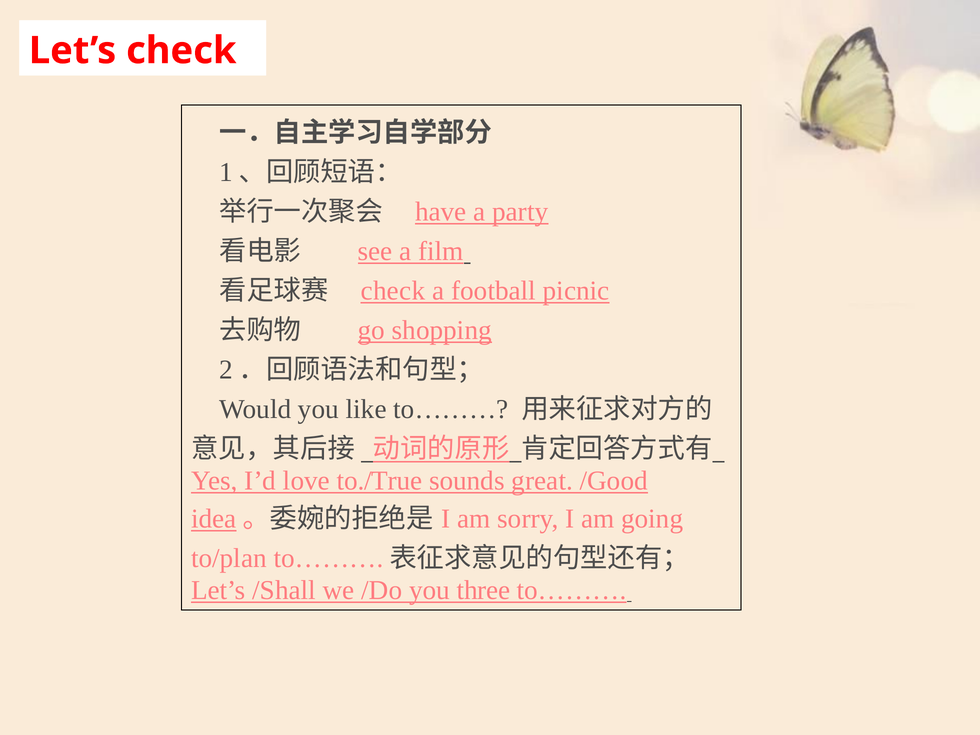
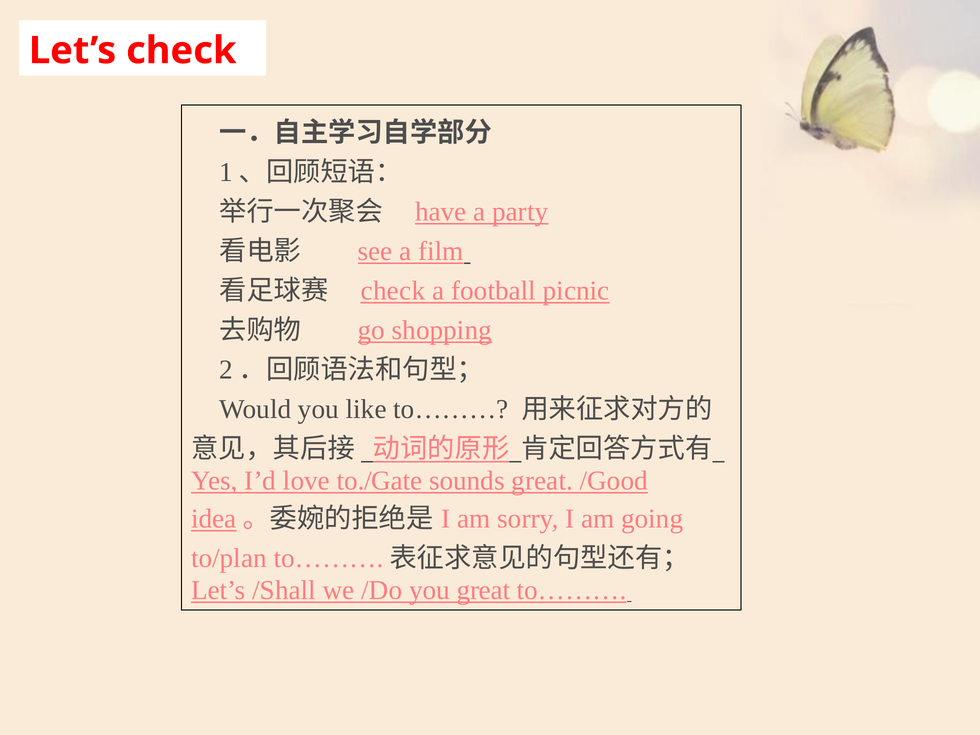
to./True: to./True -> to./Gate
you three: three -> great
